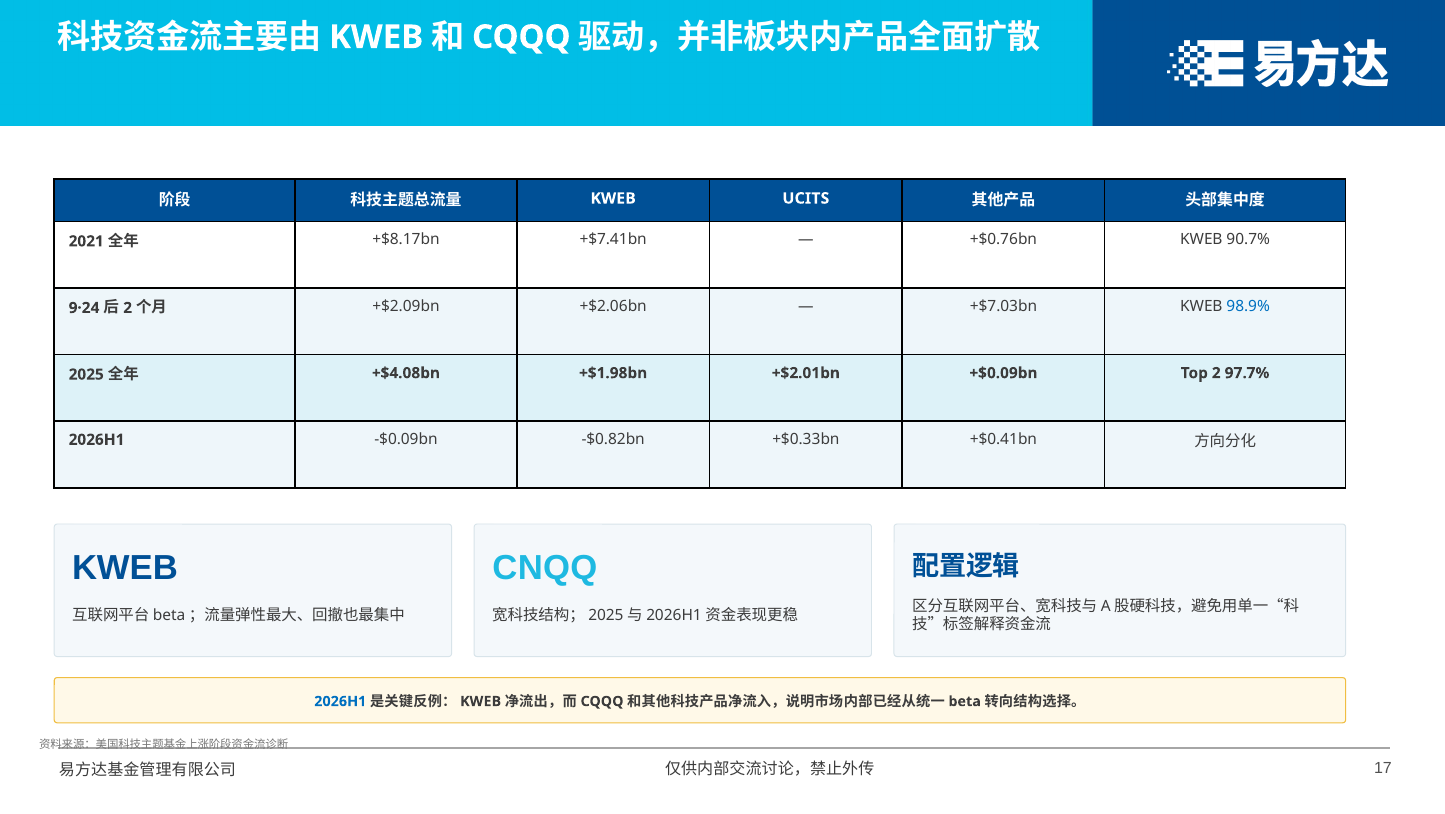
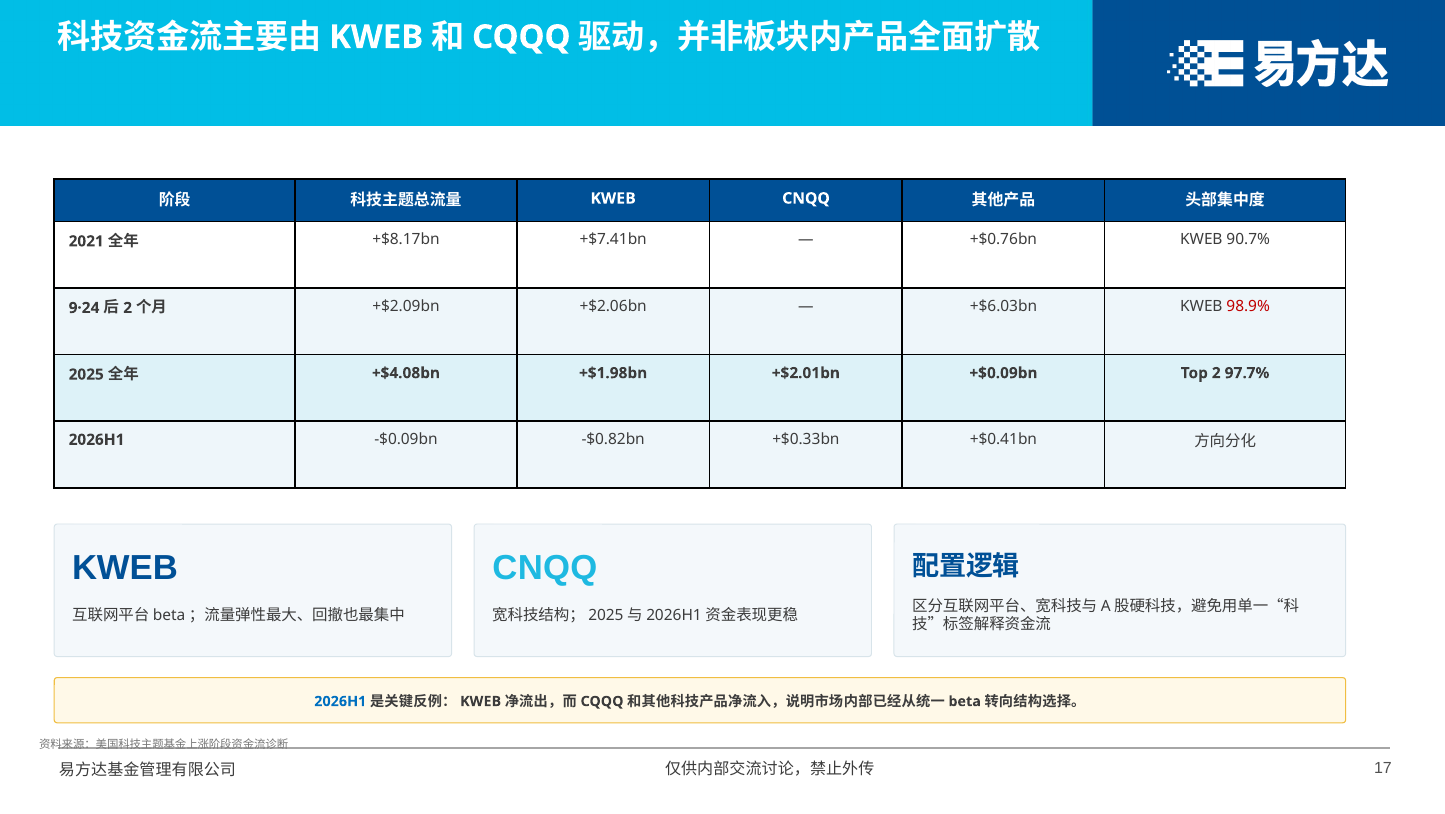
KWEB UCITS: UCITS -> CNQQ
+$7.03bn: +$7.03bn -> +$6.03bn
98.9% colour: blue -> red
